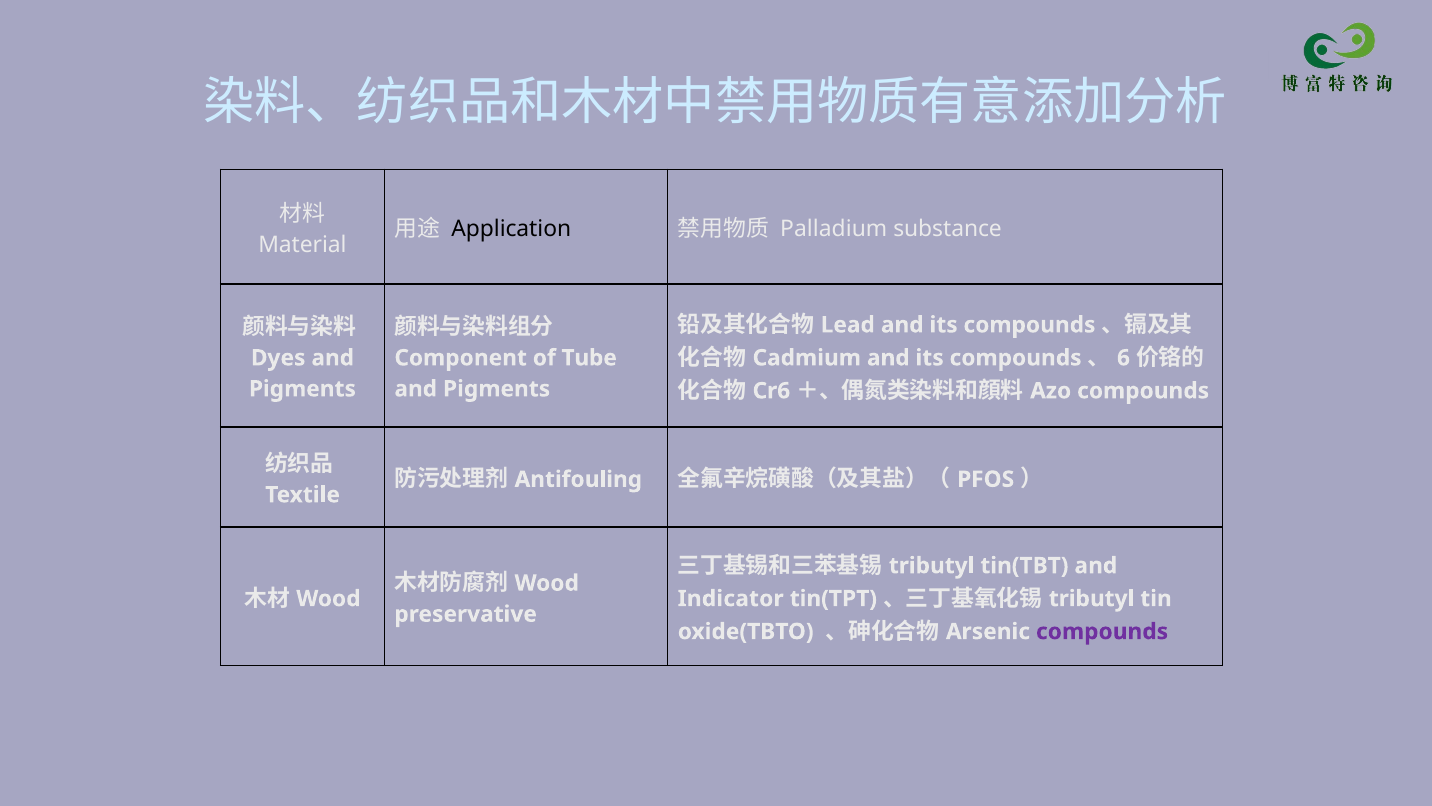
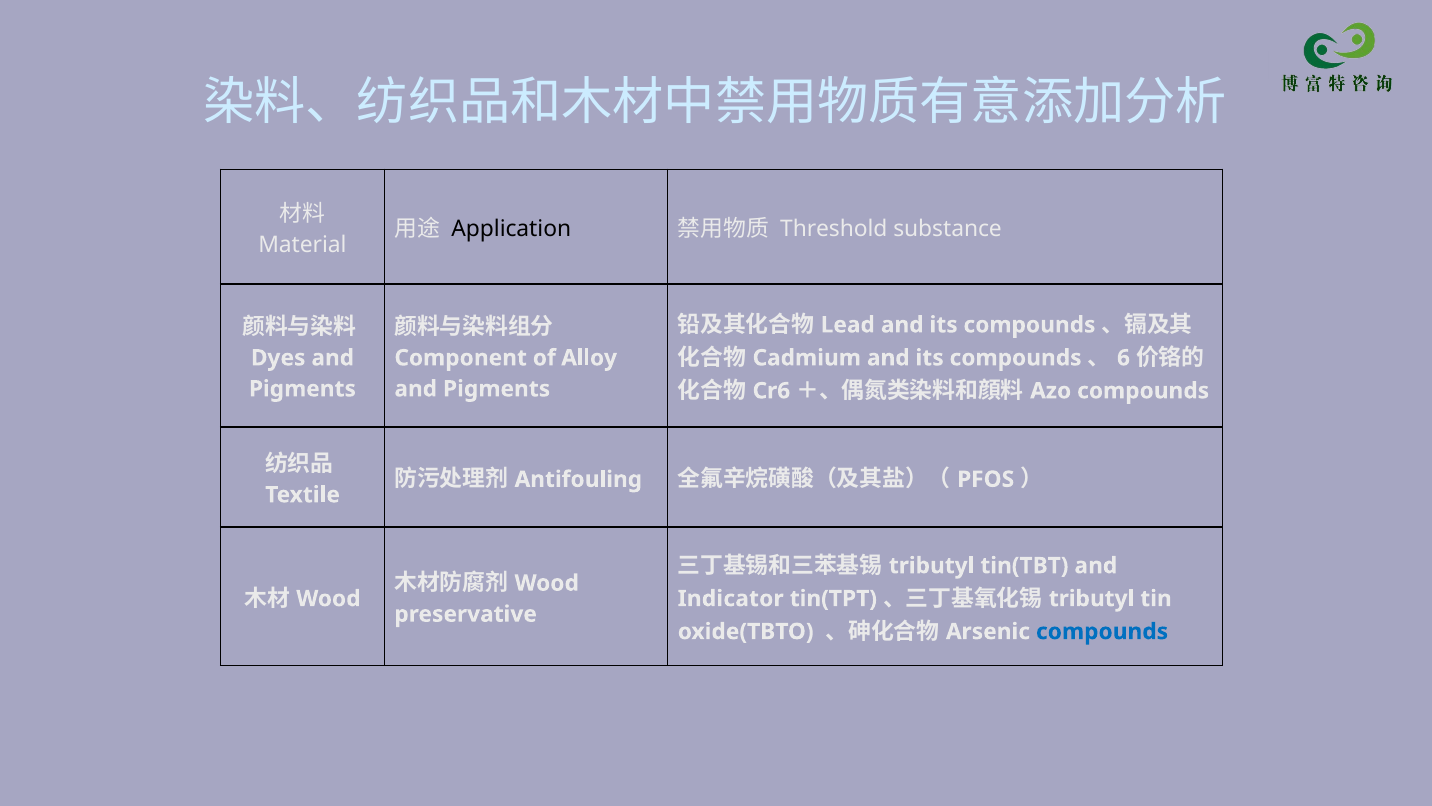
Palladium: Palladium -> Threshold
Tube: Tube -> Alloy
compounds at (1102, 631) colour: purple -> blue
